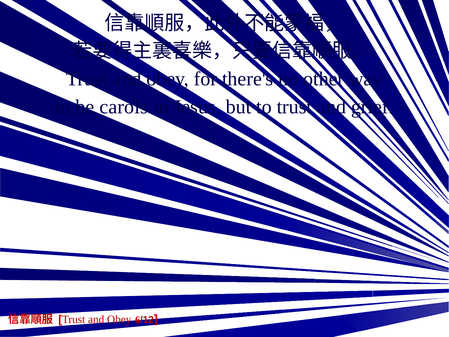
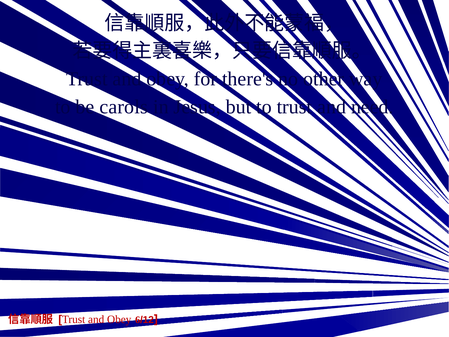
grief: grief -> need
